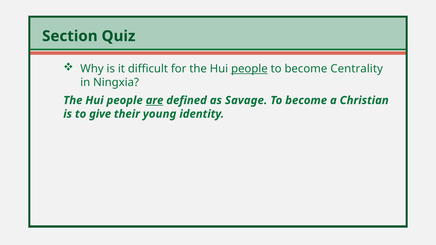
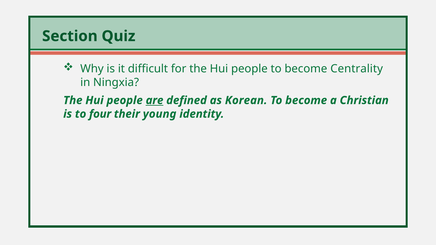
people at (249, 69) underline: present -> none
Savage: Savage -> Korean
give: give -> four
